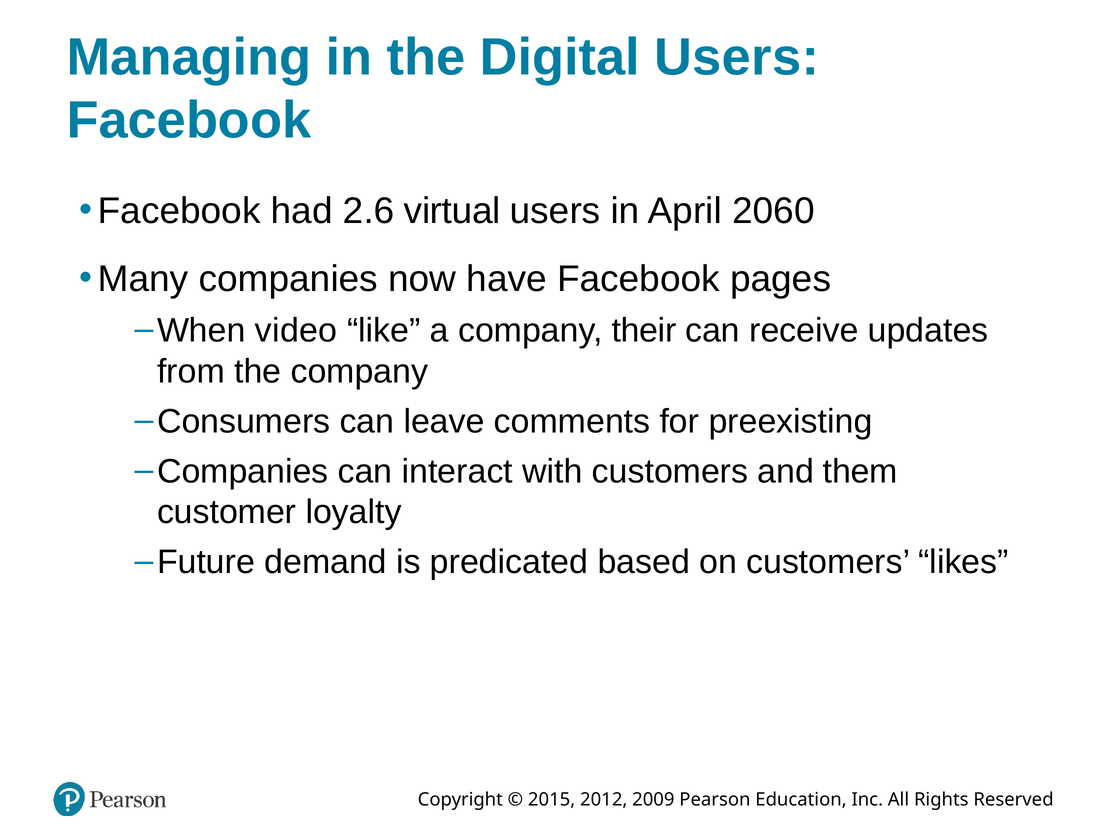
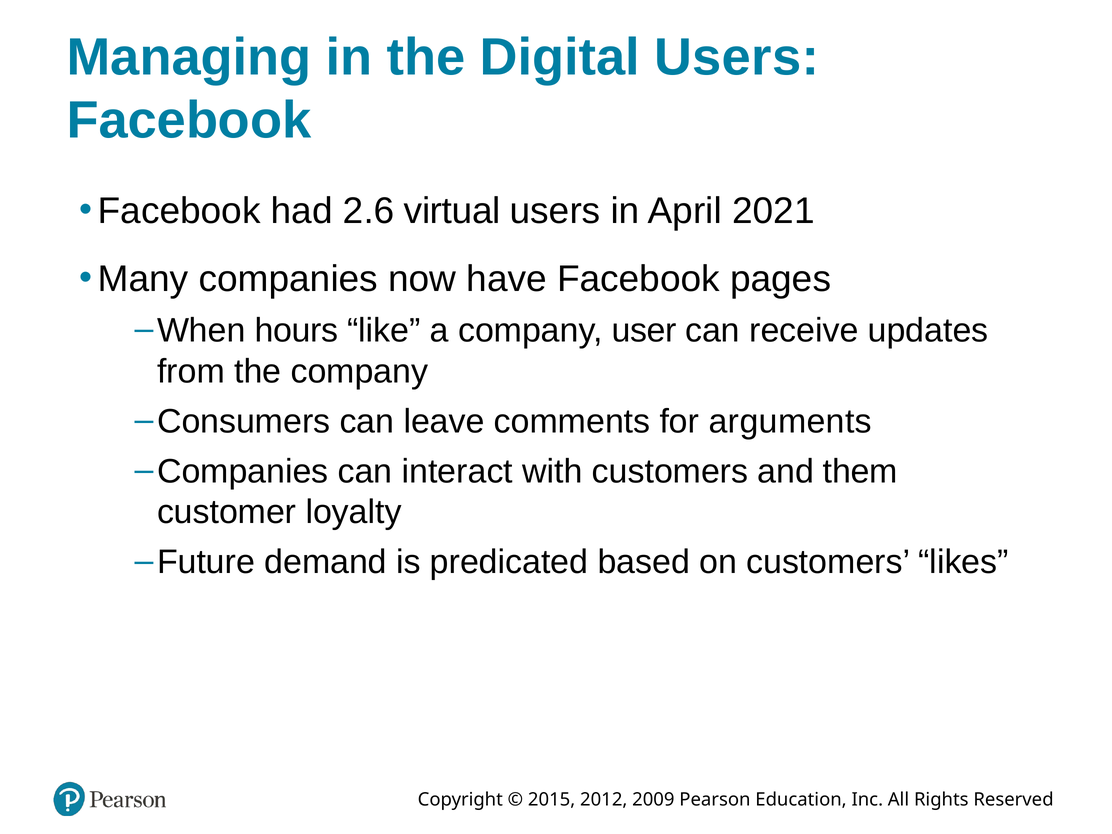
2060: 2060 -> 2021
video: video -> hours
their: their -> user
preexisting: preexisting -> arguments
